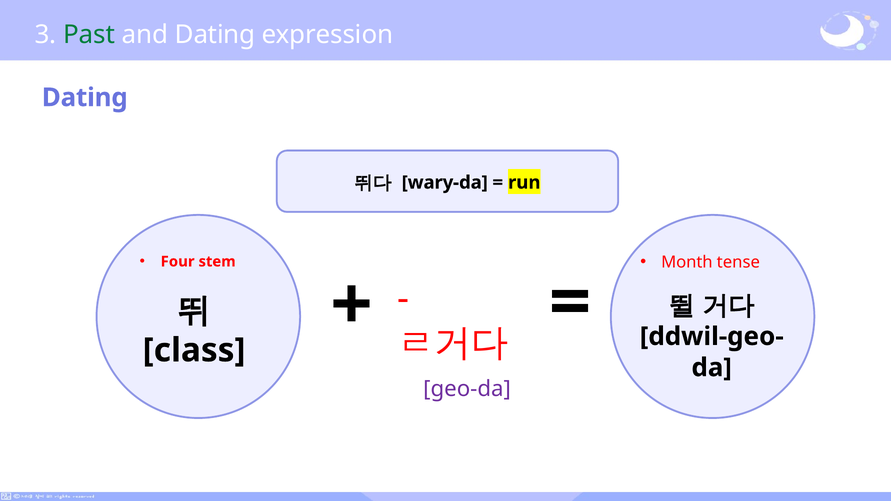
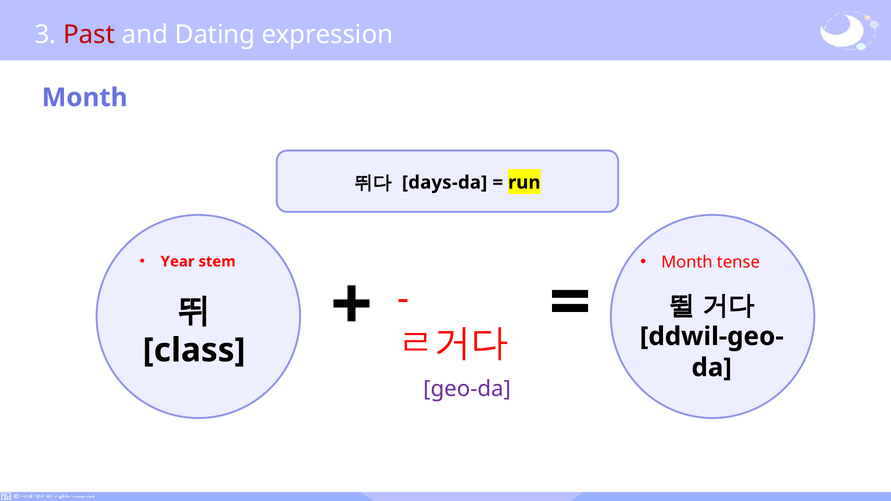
Past colour: green -> red
Dating at (85, 98): Dating -> Month
wary-da: wary-da -> days-da
Four: Four -> Year
